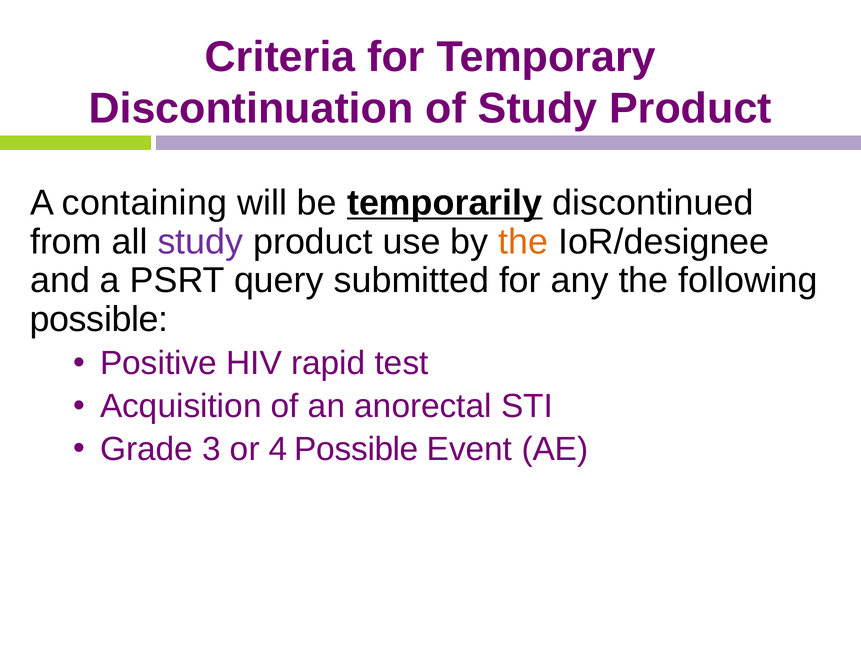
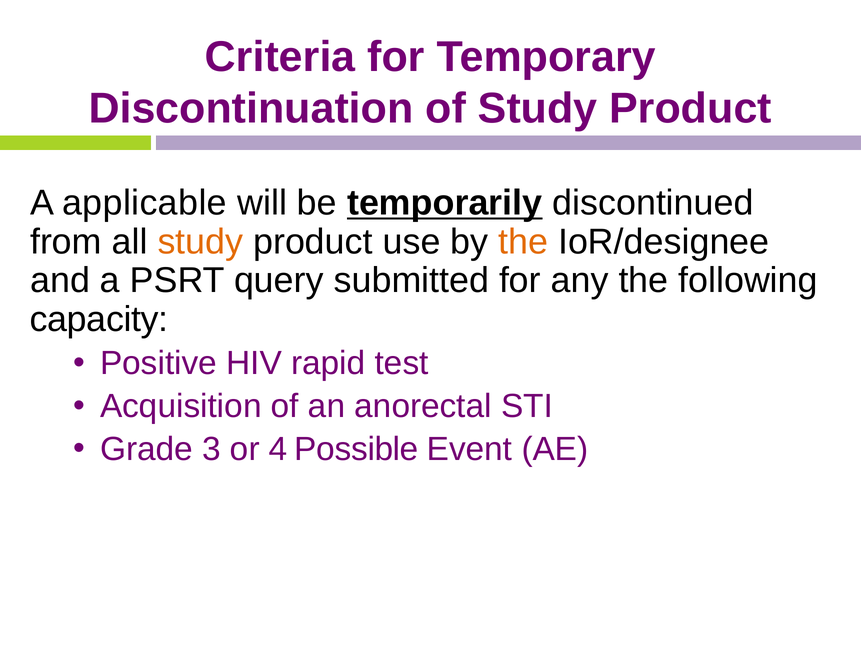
containing: containing -> applicable
study at (200, 242) colour: purple -> orange
possible at (99, 319): possible -> capacity
